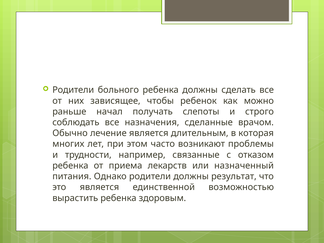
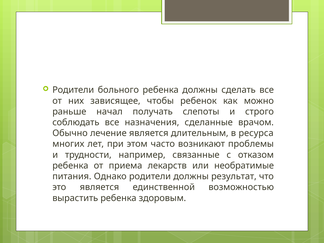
которая: которая -> ресурса
назначенный: назначенный -> необратимые
